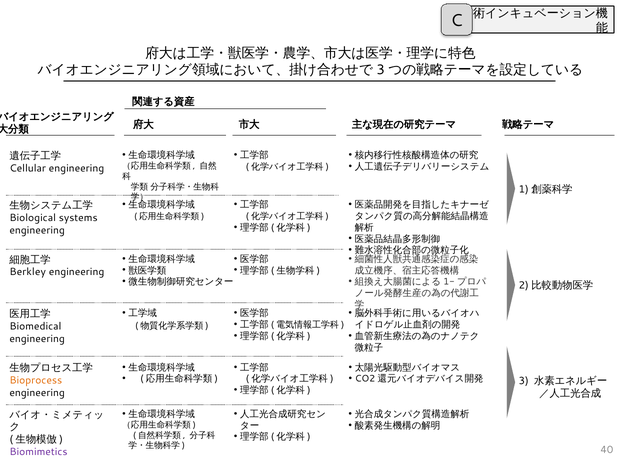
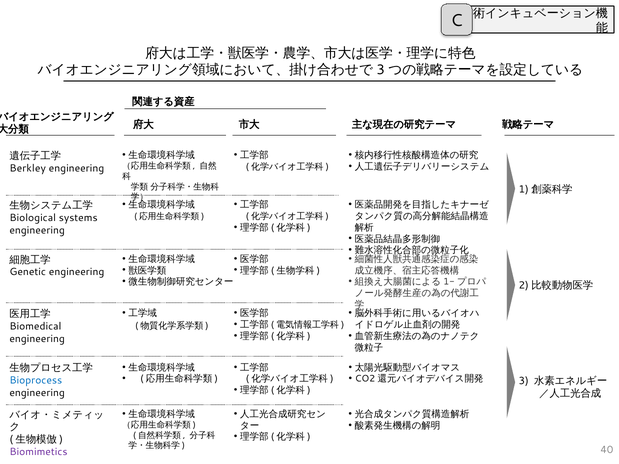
Cellular: Cellular -> Berkley
Berkley: Berkley -> Genetic
Bioprocess colour: orange -> blue
